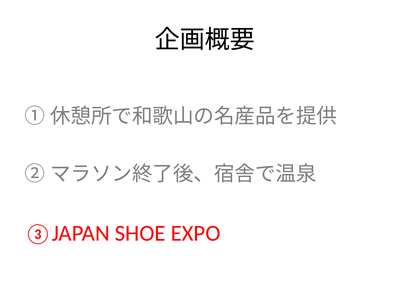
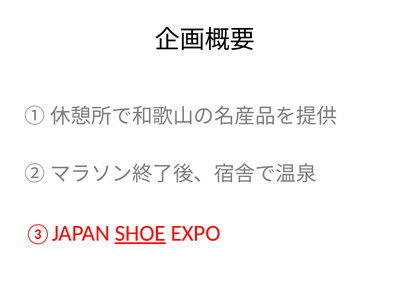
SHOE underline: none -> present
